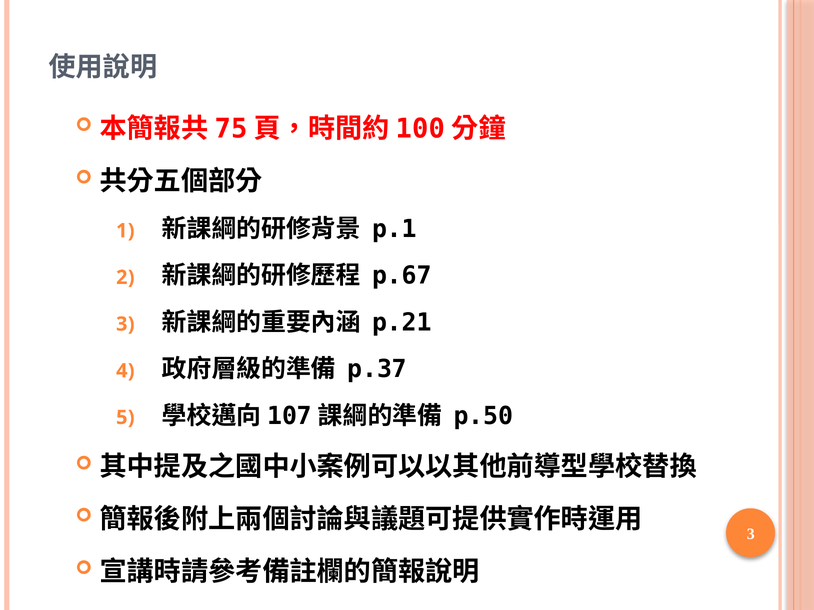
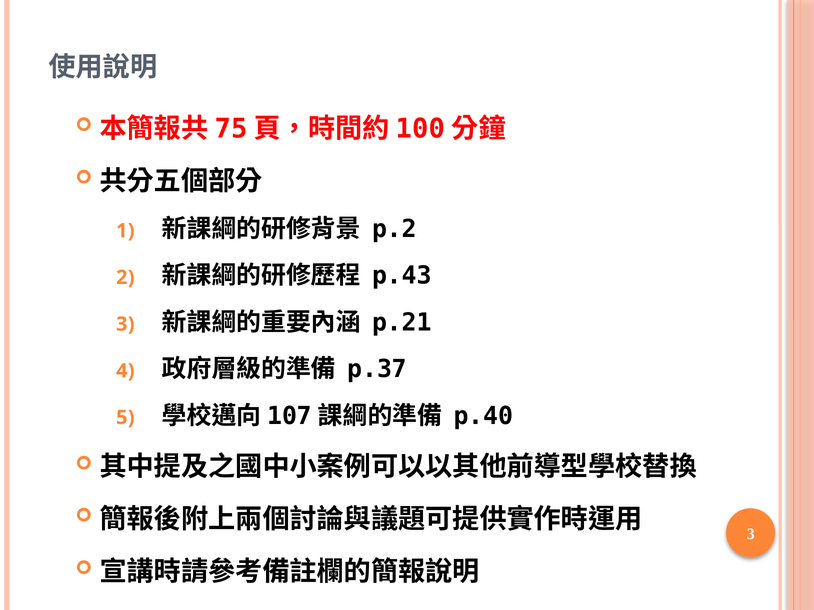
p.1: p.1 -> p.2
p.67: p.67 -> p.43
p.50: p.50 -> p.40
